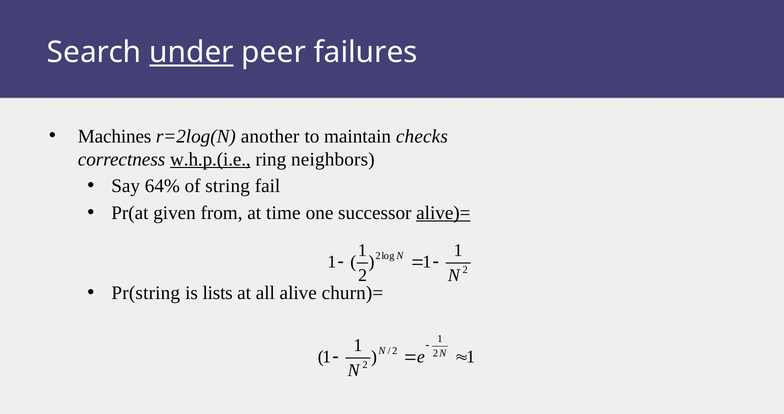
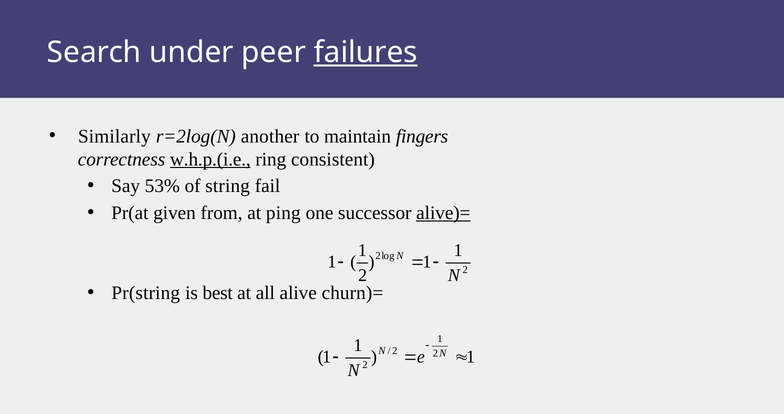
under underline: present -> none
failures underline: none -> present
Machines: Machines -> Similarly
checks: checks -> fingers
neighbors: neighbors -> consistent
64%: 64% -> 53%
time: time -> ping
lists: lists -> best
